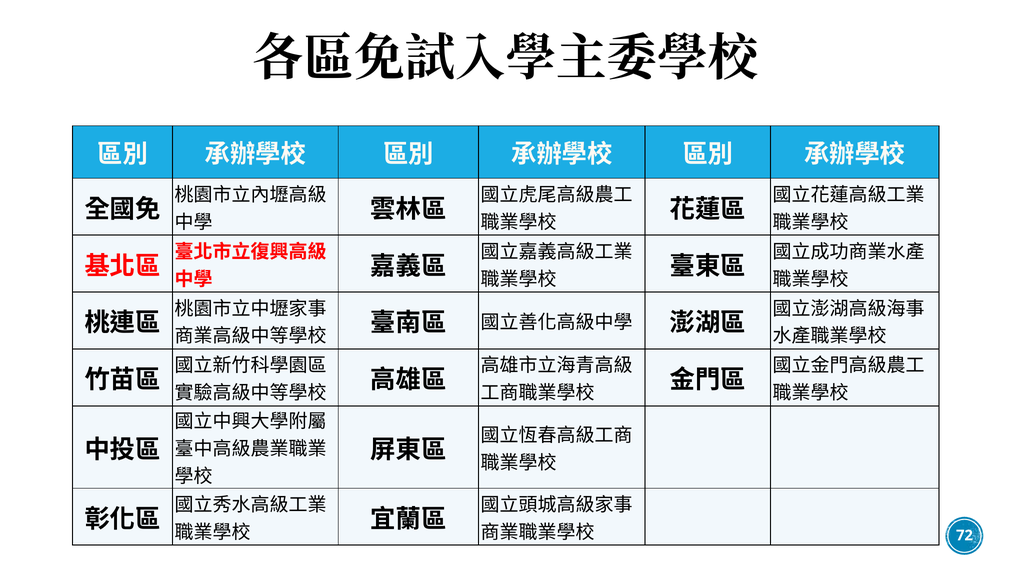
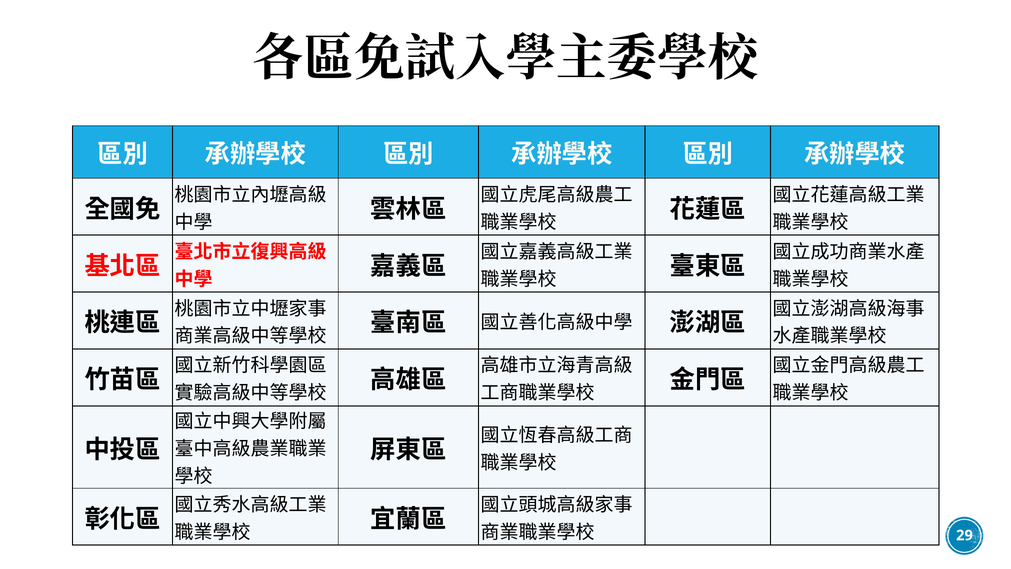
72: 72 -> 29
